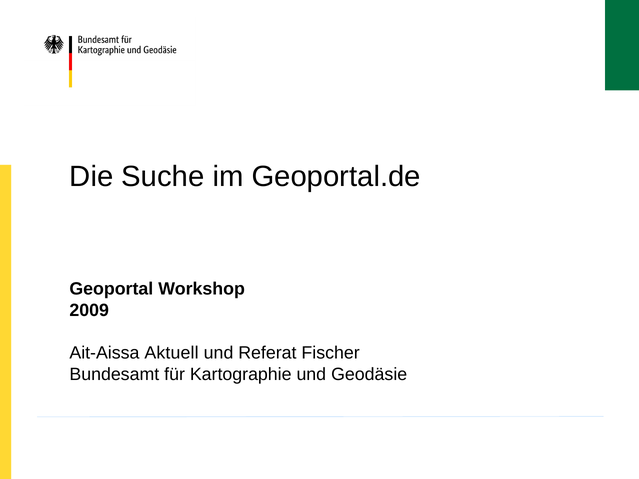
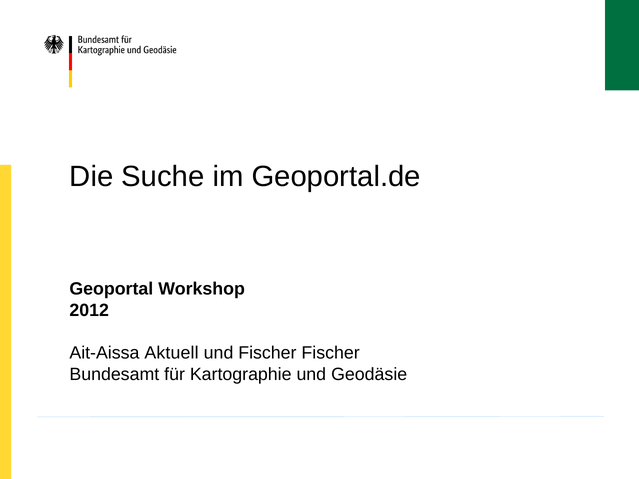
2009: 2009 -> 2012
und Referat: Referat -> Fischer
